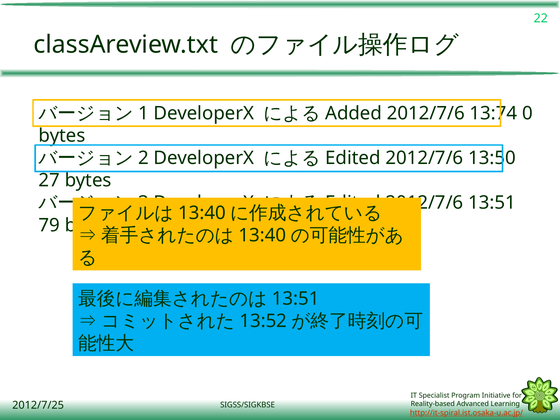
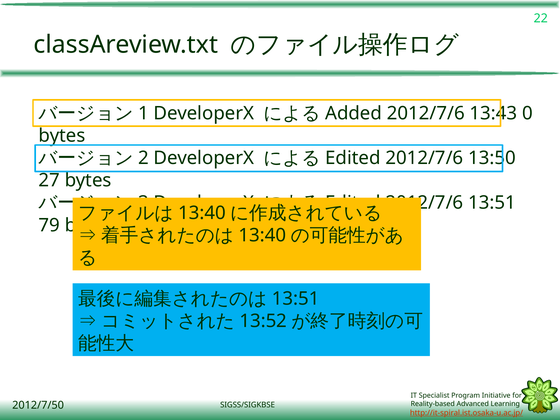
13:74: 13:74 -> 13:43
2012/7/25: 2012/7/25 -> 2012/7/50
